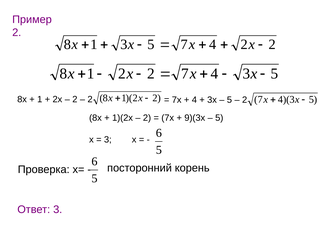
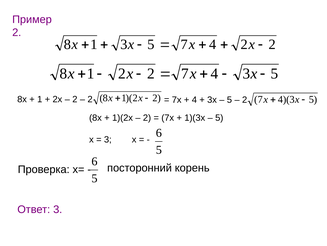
9)(3х: 9)(3х -> 1)(3х
